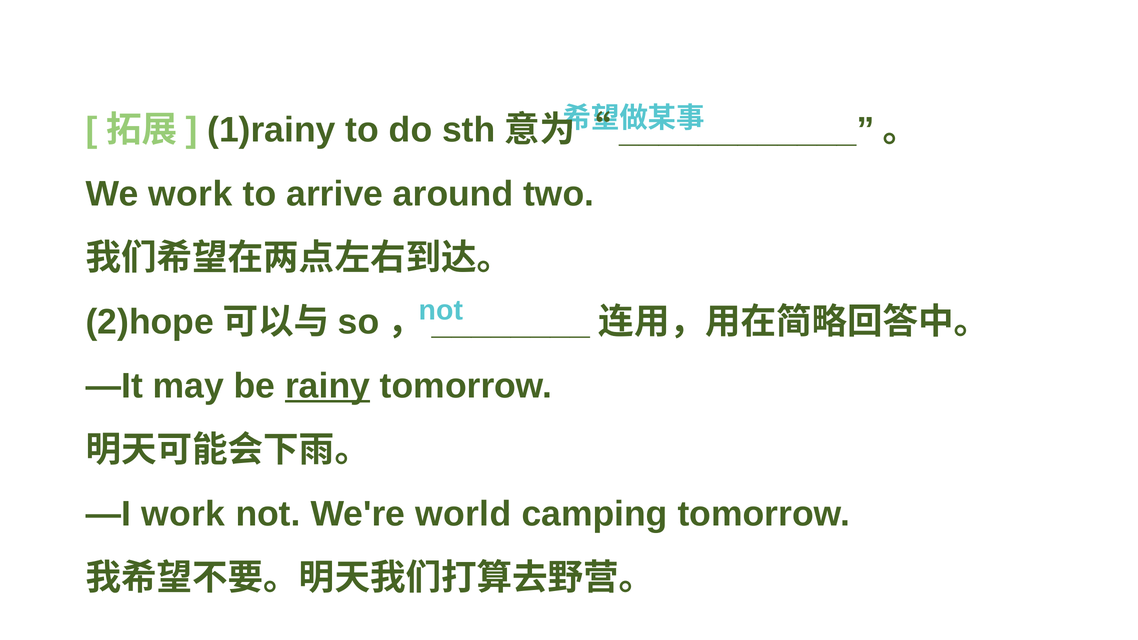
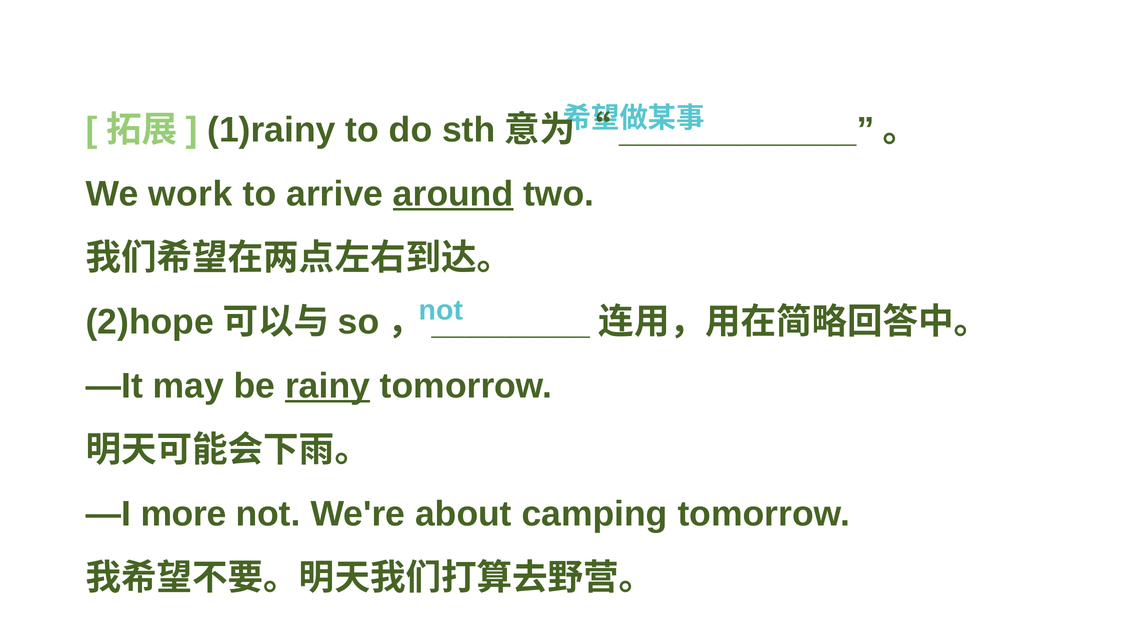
around underline: none -> present
—I work: work -> more
world: world -> about
